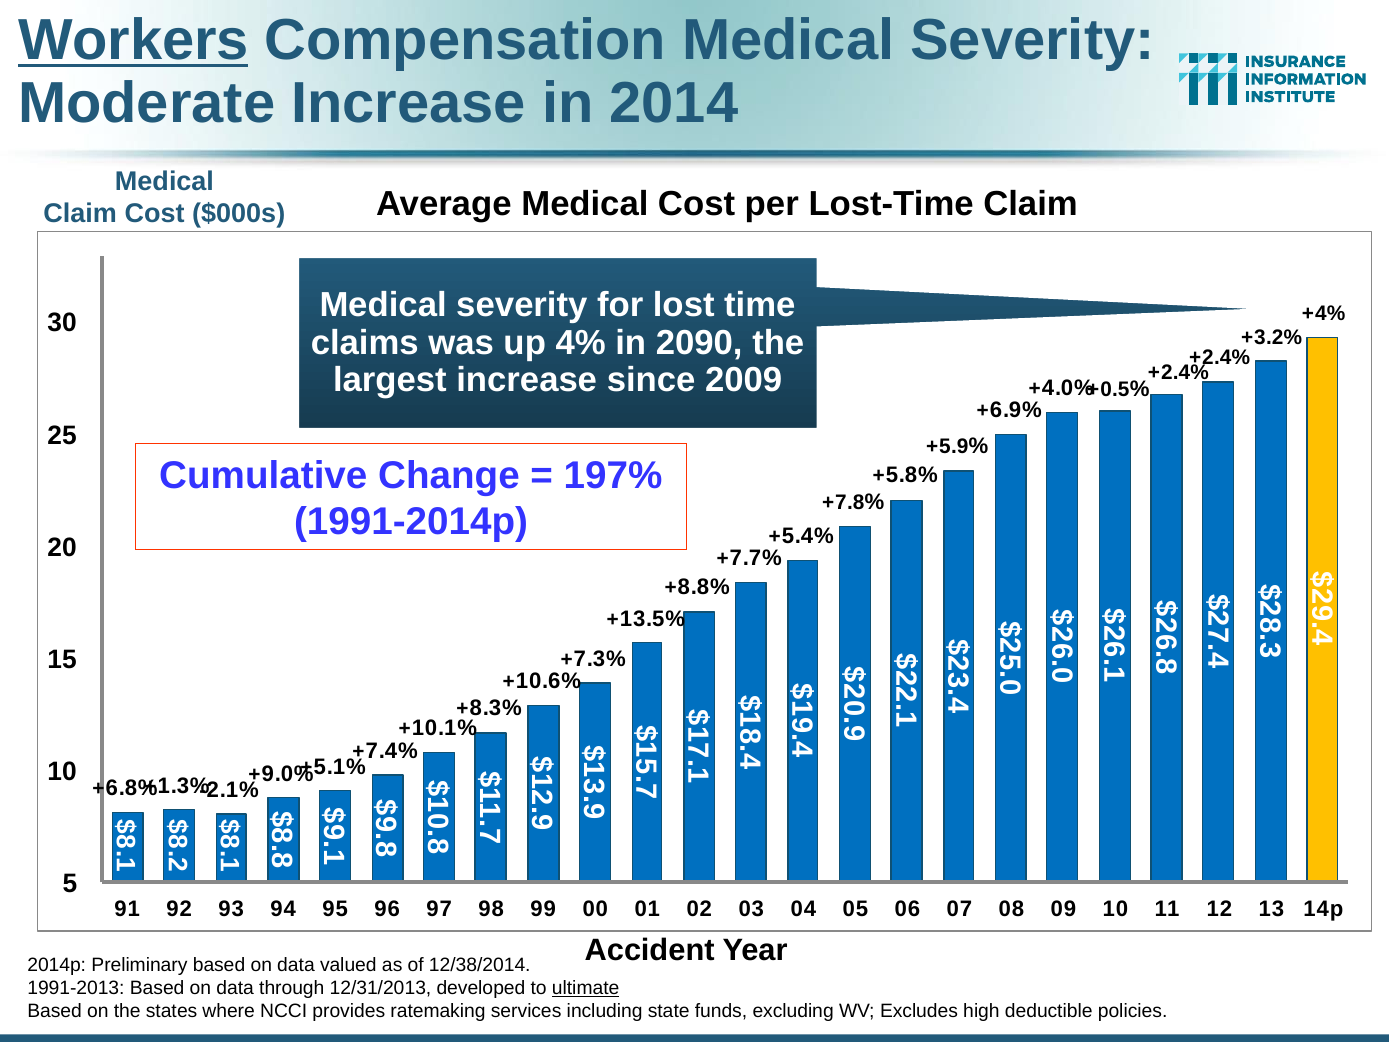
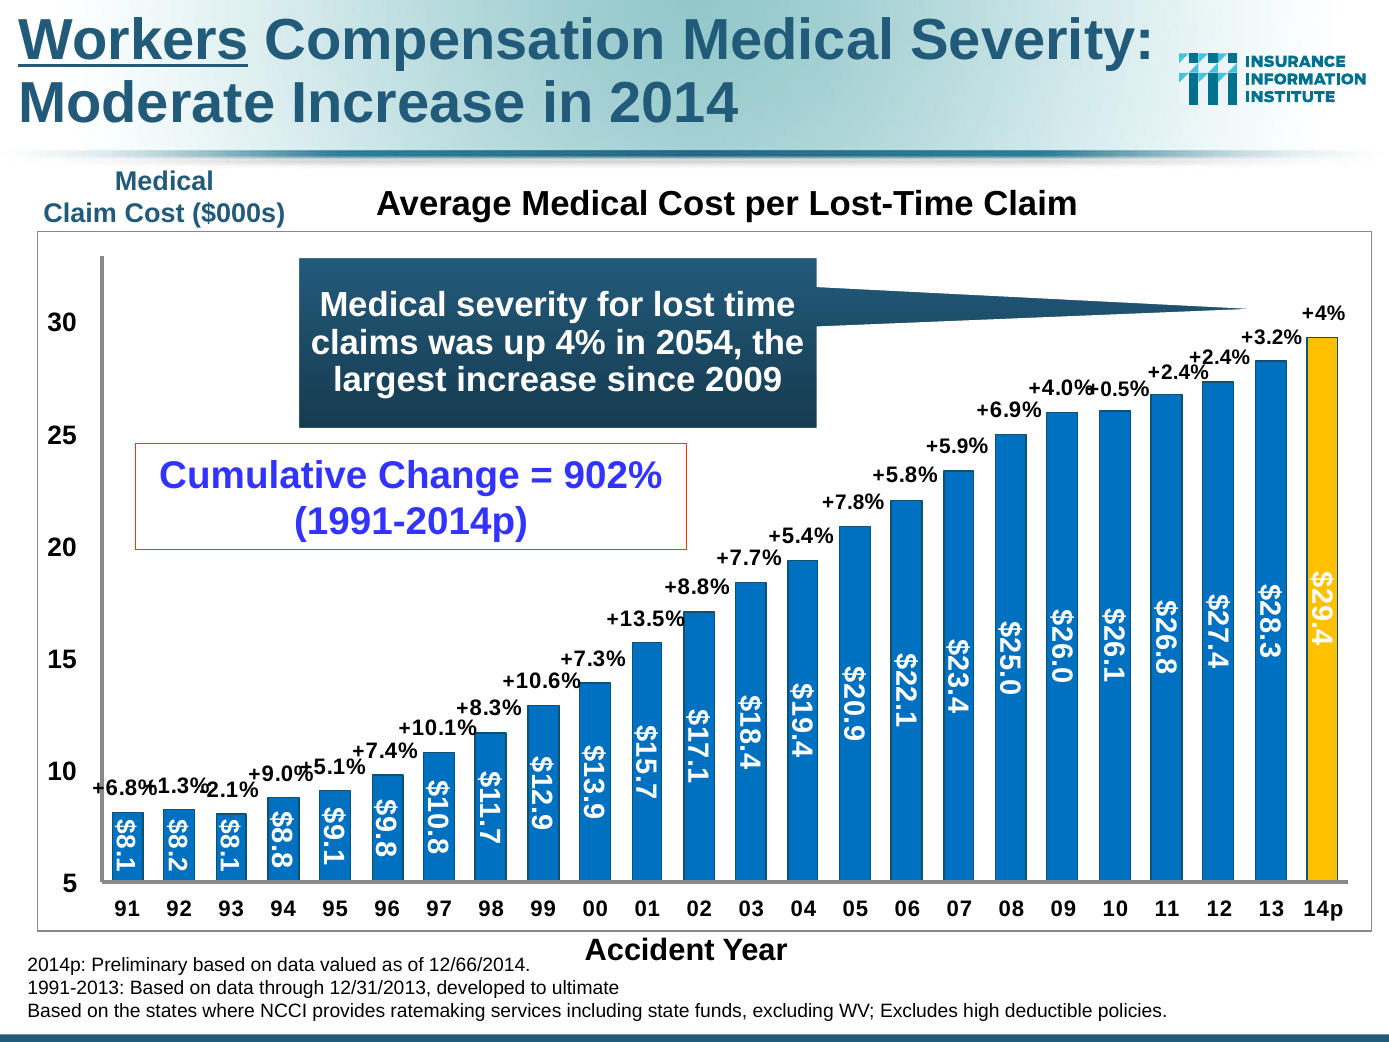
2090: 2090 -> 2054
197%: 197% -> 902%
12/38/2014: 12/38/2014 -> 12/66/2014
ultimate underline: present -> none
